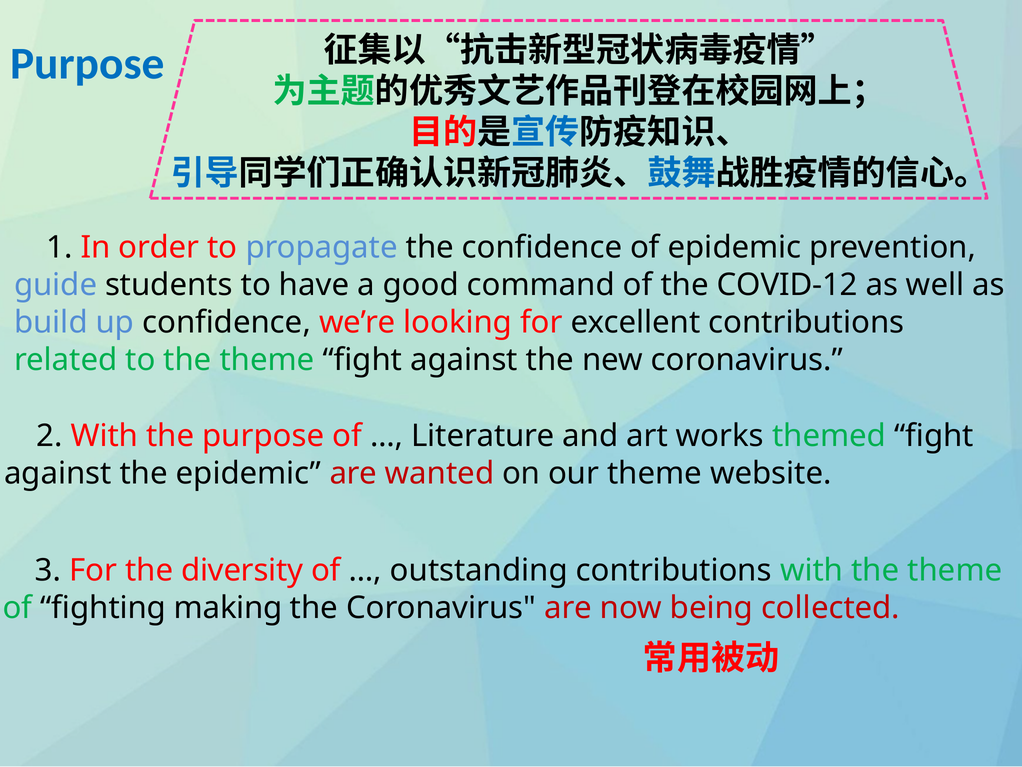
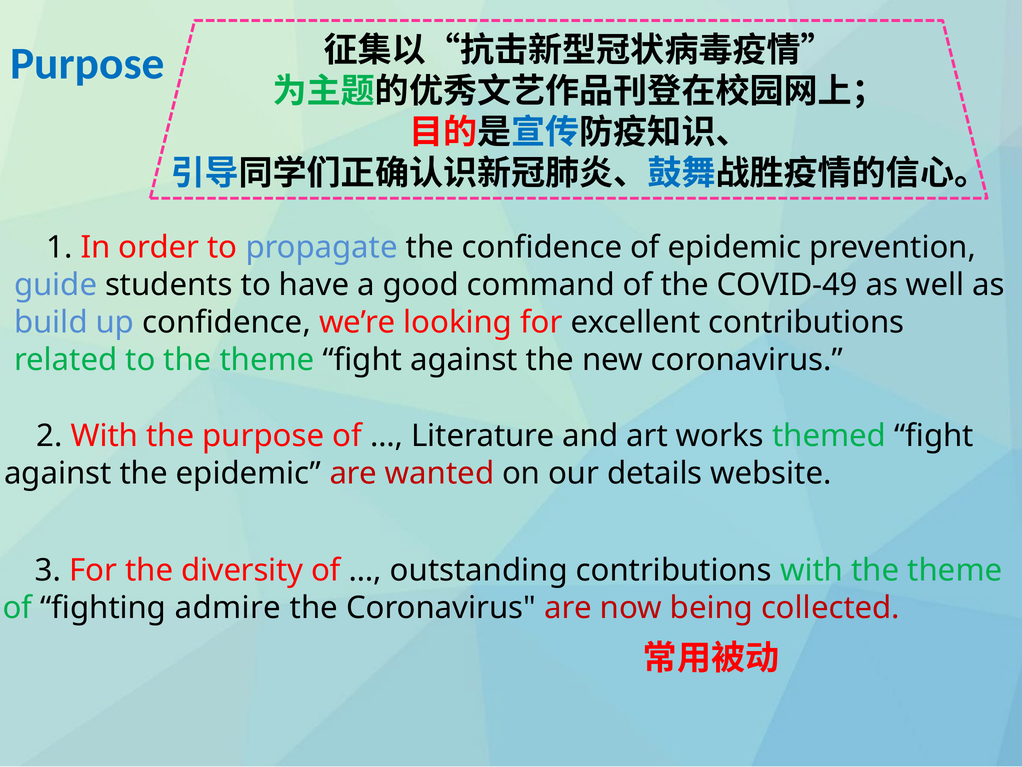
COVID-12: COVID-12 -> COVID-49
our theme: theme -> details
making: making -> admire
